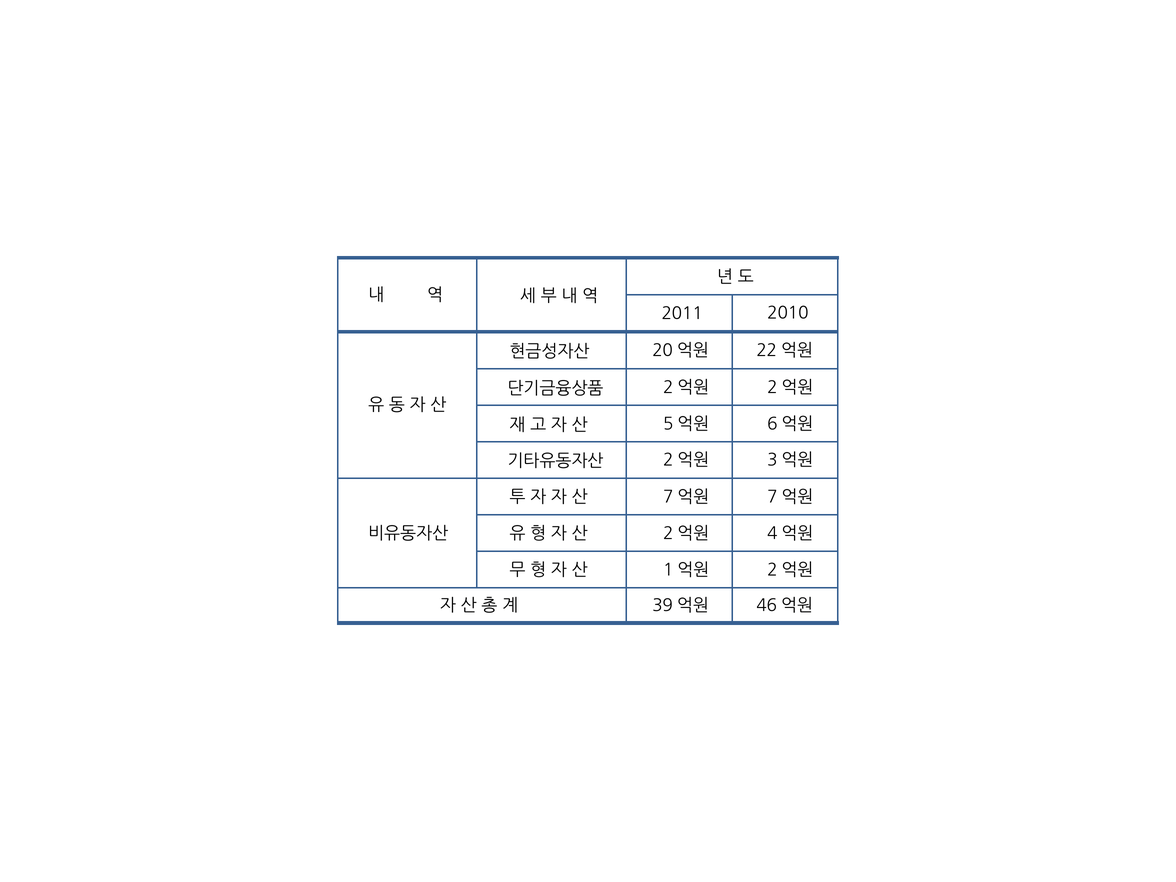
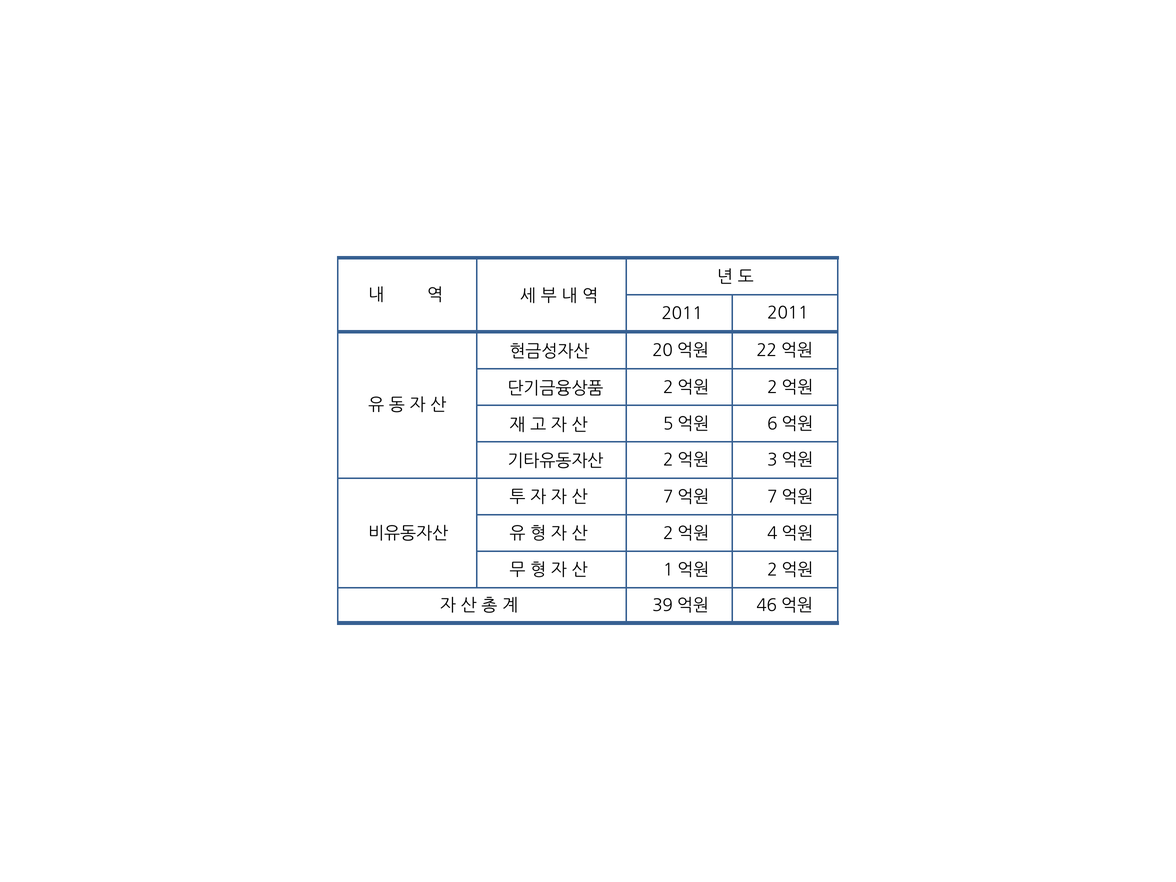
2011 2010: 2010 -> 2011
